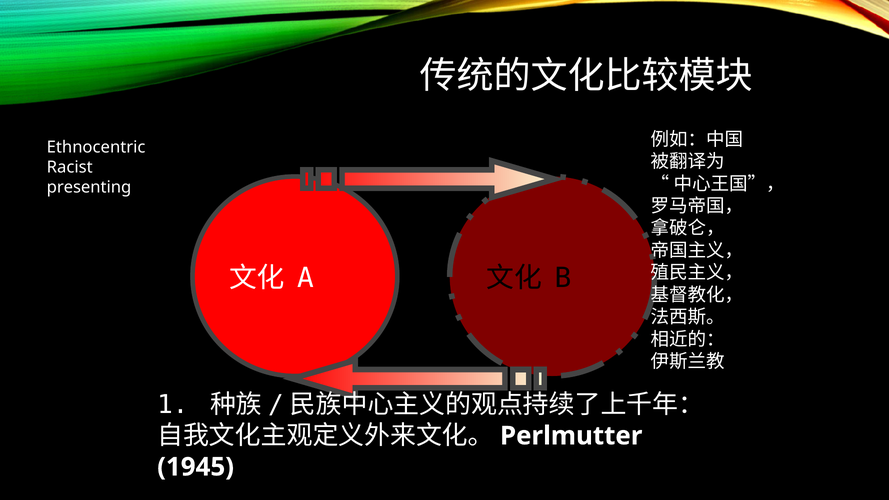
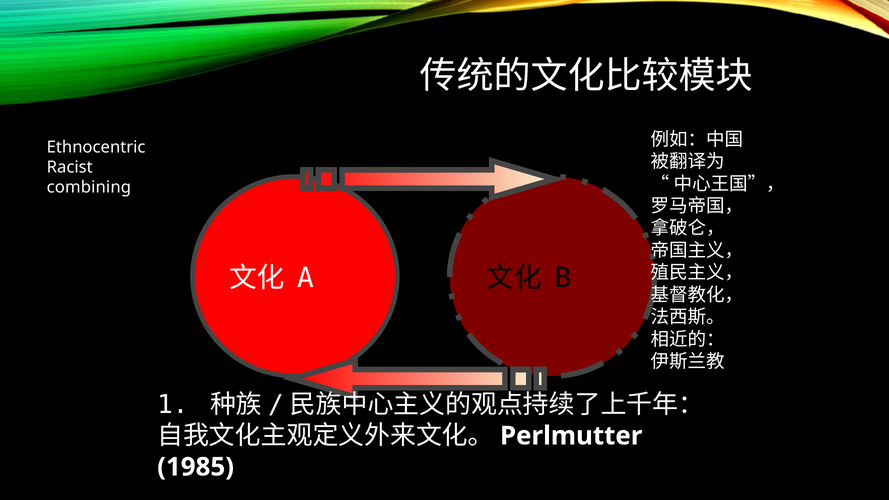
presenting: presenting -> combining
1945: 1945 -> 1985
